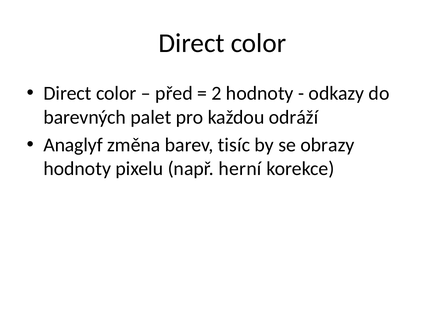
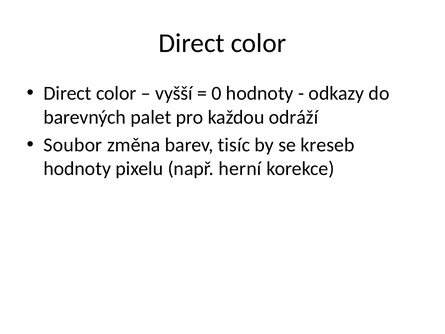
před: před -> vyšší
2: 2 -> 0
Anaglyf: Anaglyf -> Soubor
obrazy: obrazy -> kreseb
